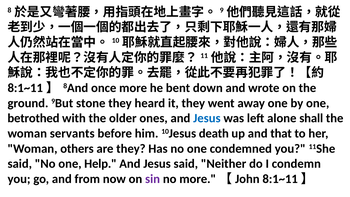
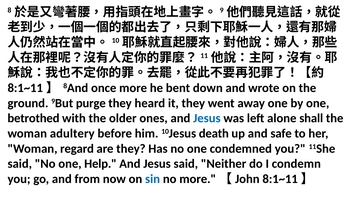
stone: stone -> purge
servants: servants -> adultery
that: that -> safe
others: others -> regard
sin colour: purple -> blue
